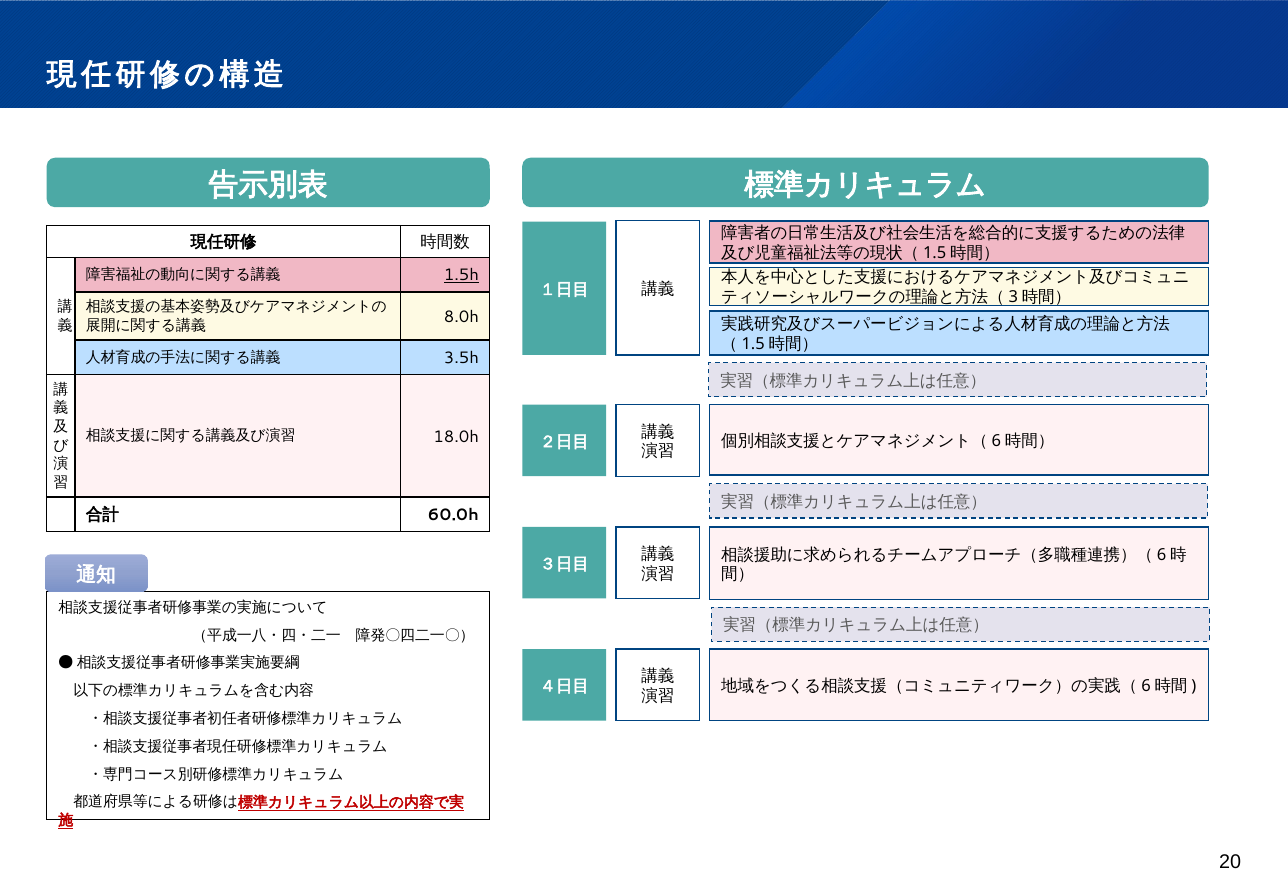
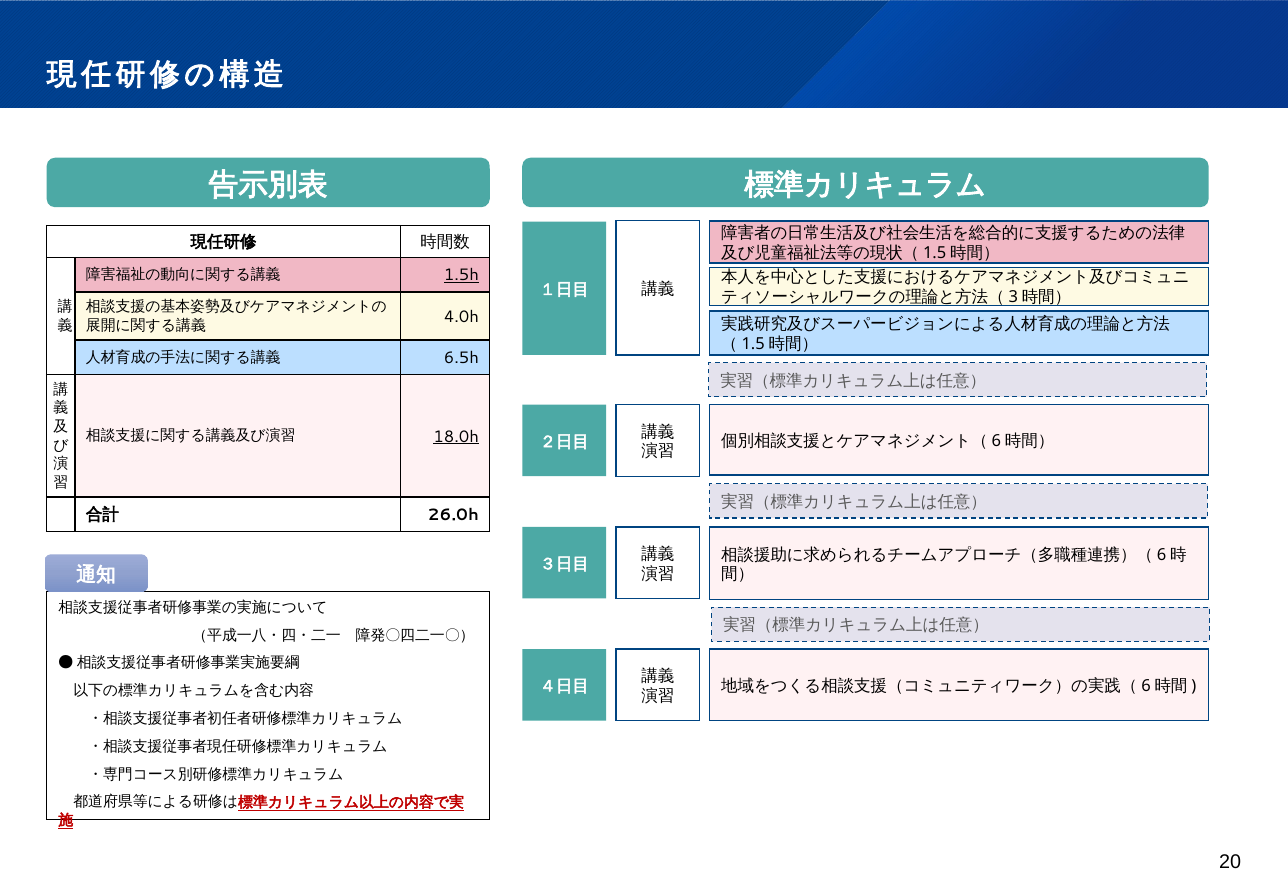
8.0h: 8.0h -> 4.0h
3.5h: 3.5h -> 6.5h
18.0h underline: none -> present
60.0h: 60.0h -> 26.0h
